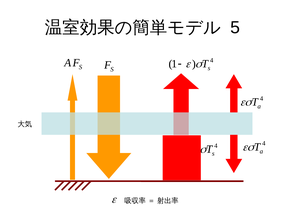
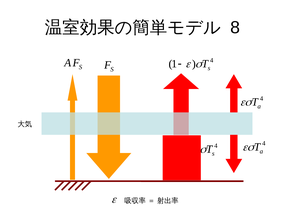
5: 5 -> 8
